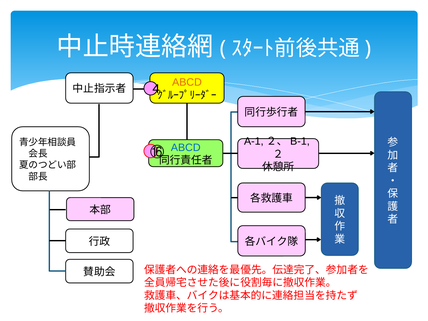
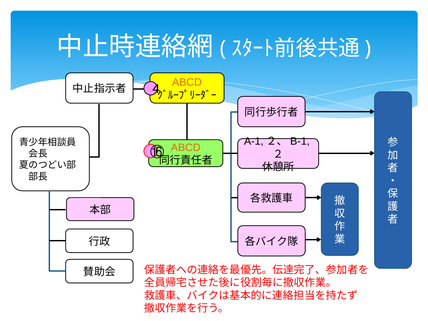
ABCD at (186, 147) colour: blue -> orange
